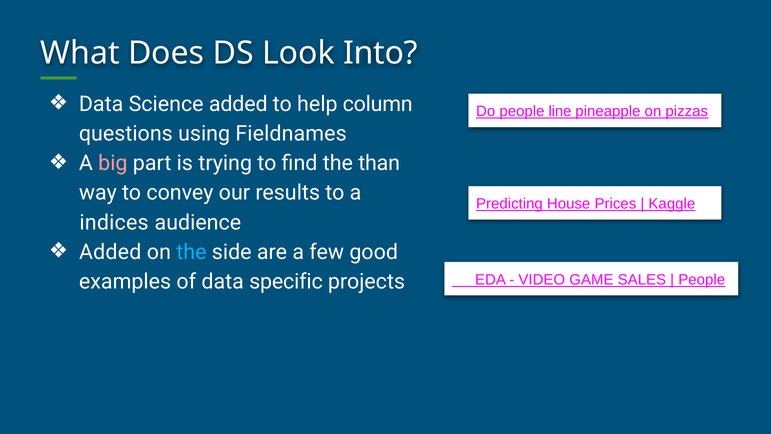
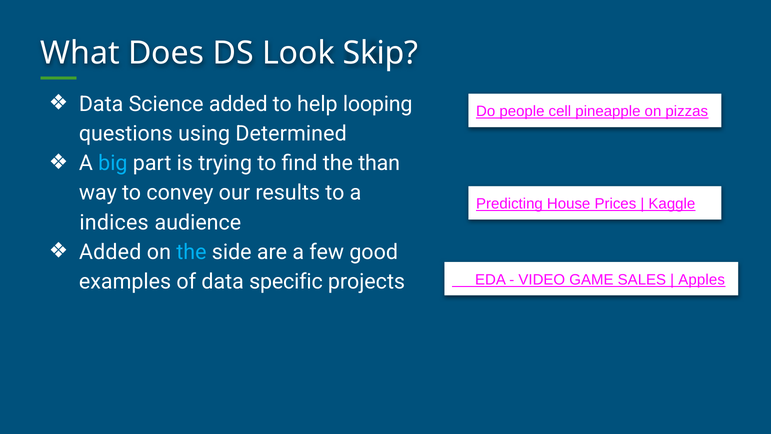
Into: Into -> Skip
column: column -> looping
line: line -> cell
Fieldnames: Fieldnames -> Determined
big colour: pink -> light blue
People at (702, 280): People -> Apples
